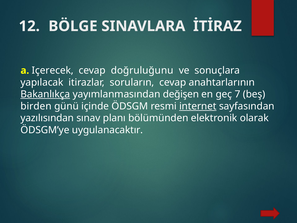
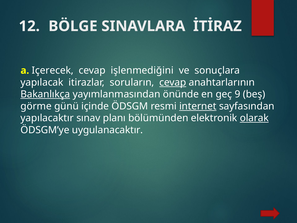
doğruluğunu: doğruluğunu -> işlenmediğini
cevap at (173, 82) underline: none -> present
değişen: değişen -> önünde
7: 7 -> 9
birden: birden -> görme
yazılısından: yazılısından -> yapılacaktır
olarak underline: none -> present
